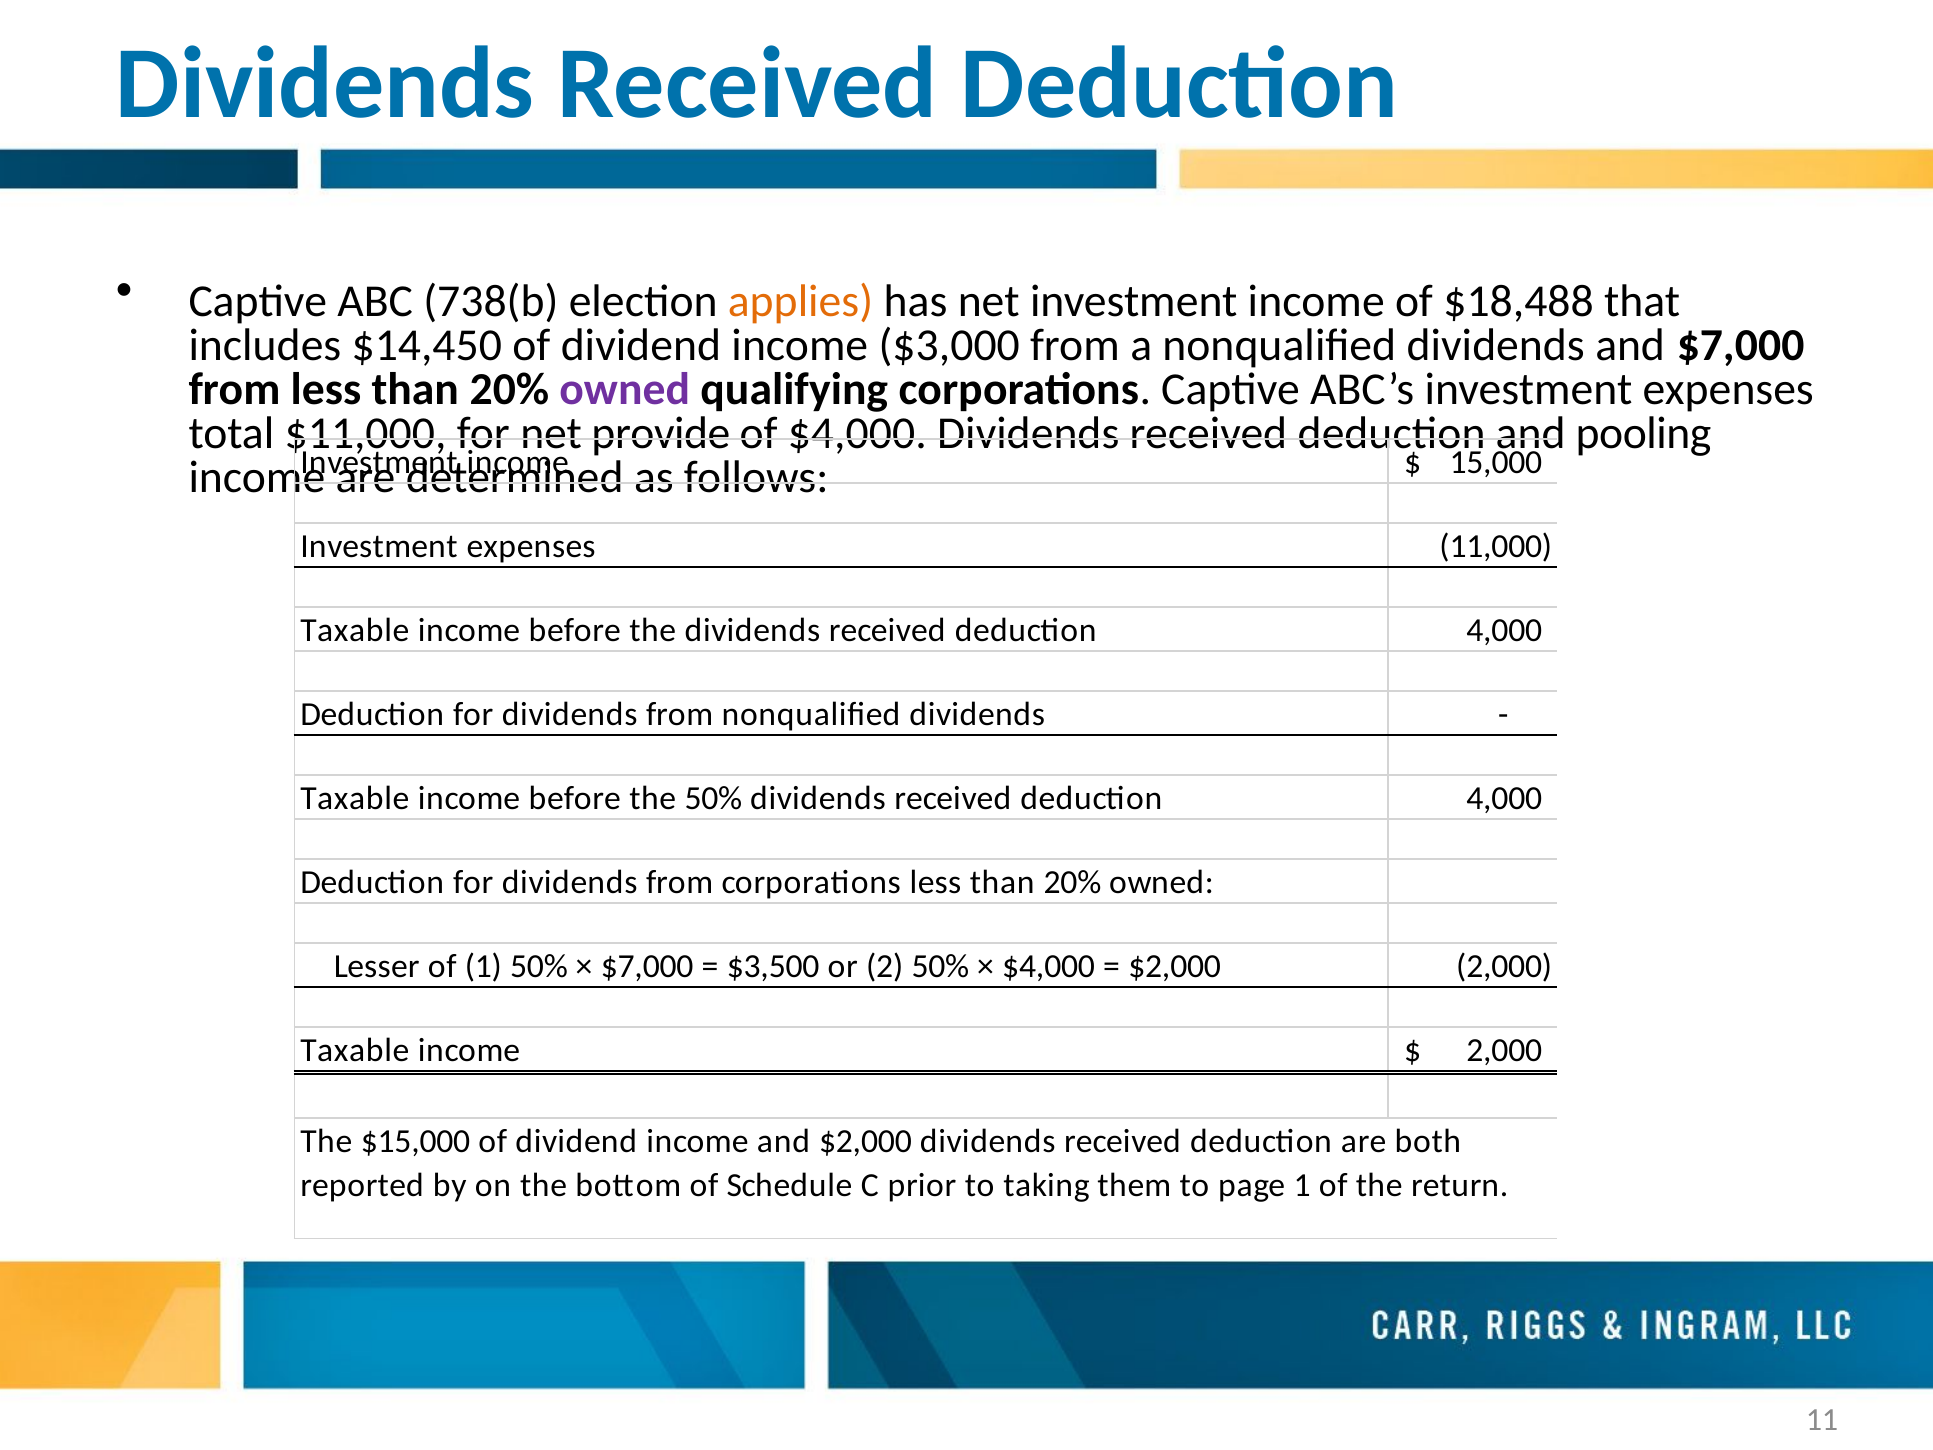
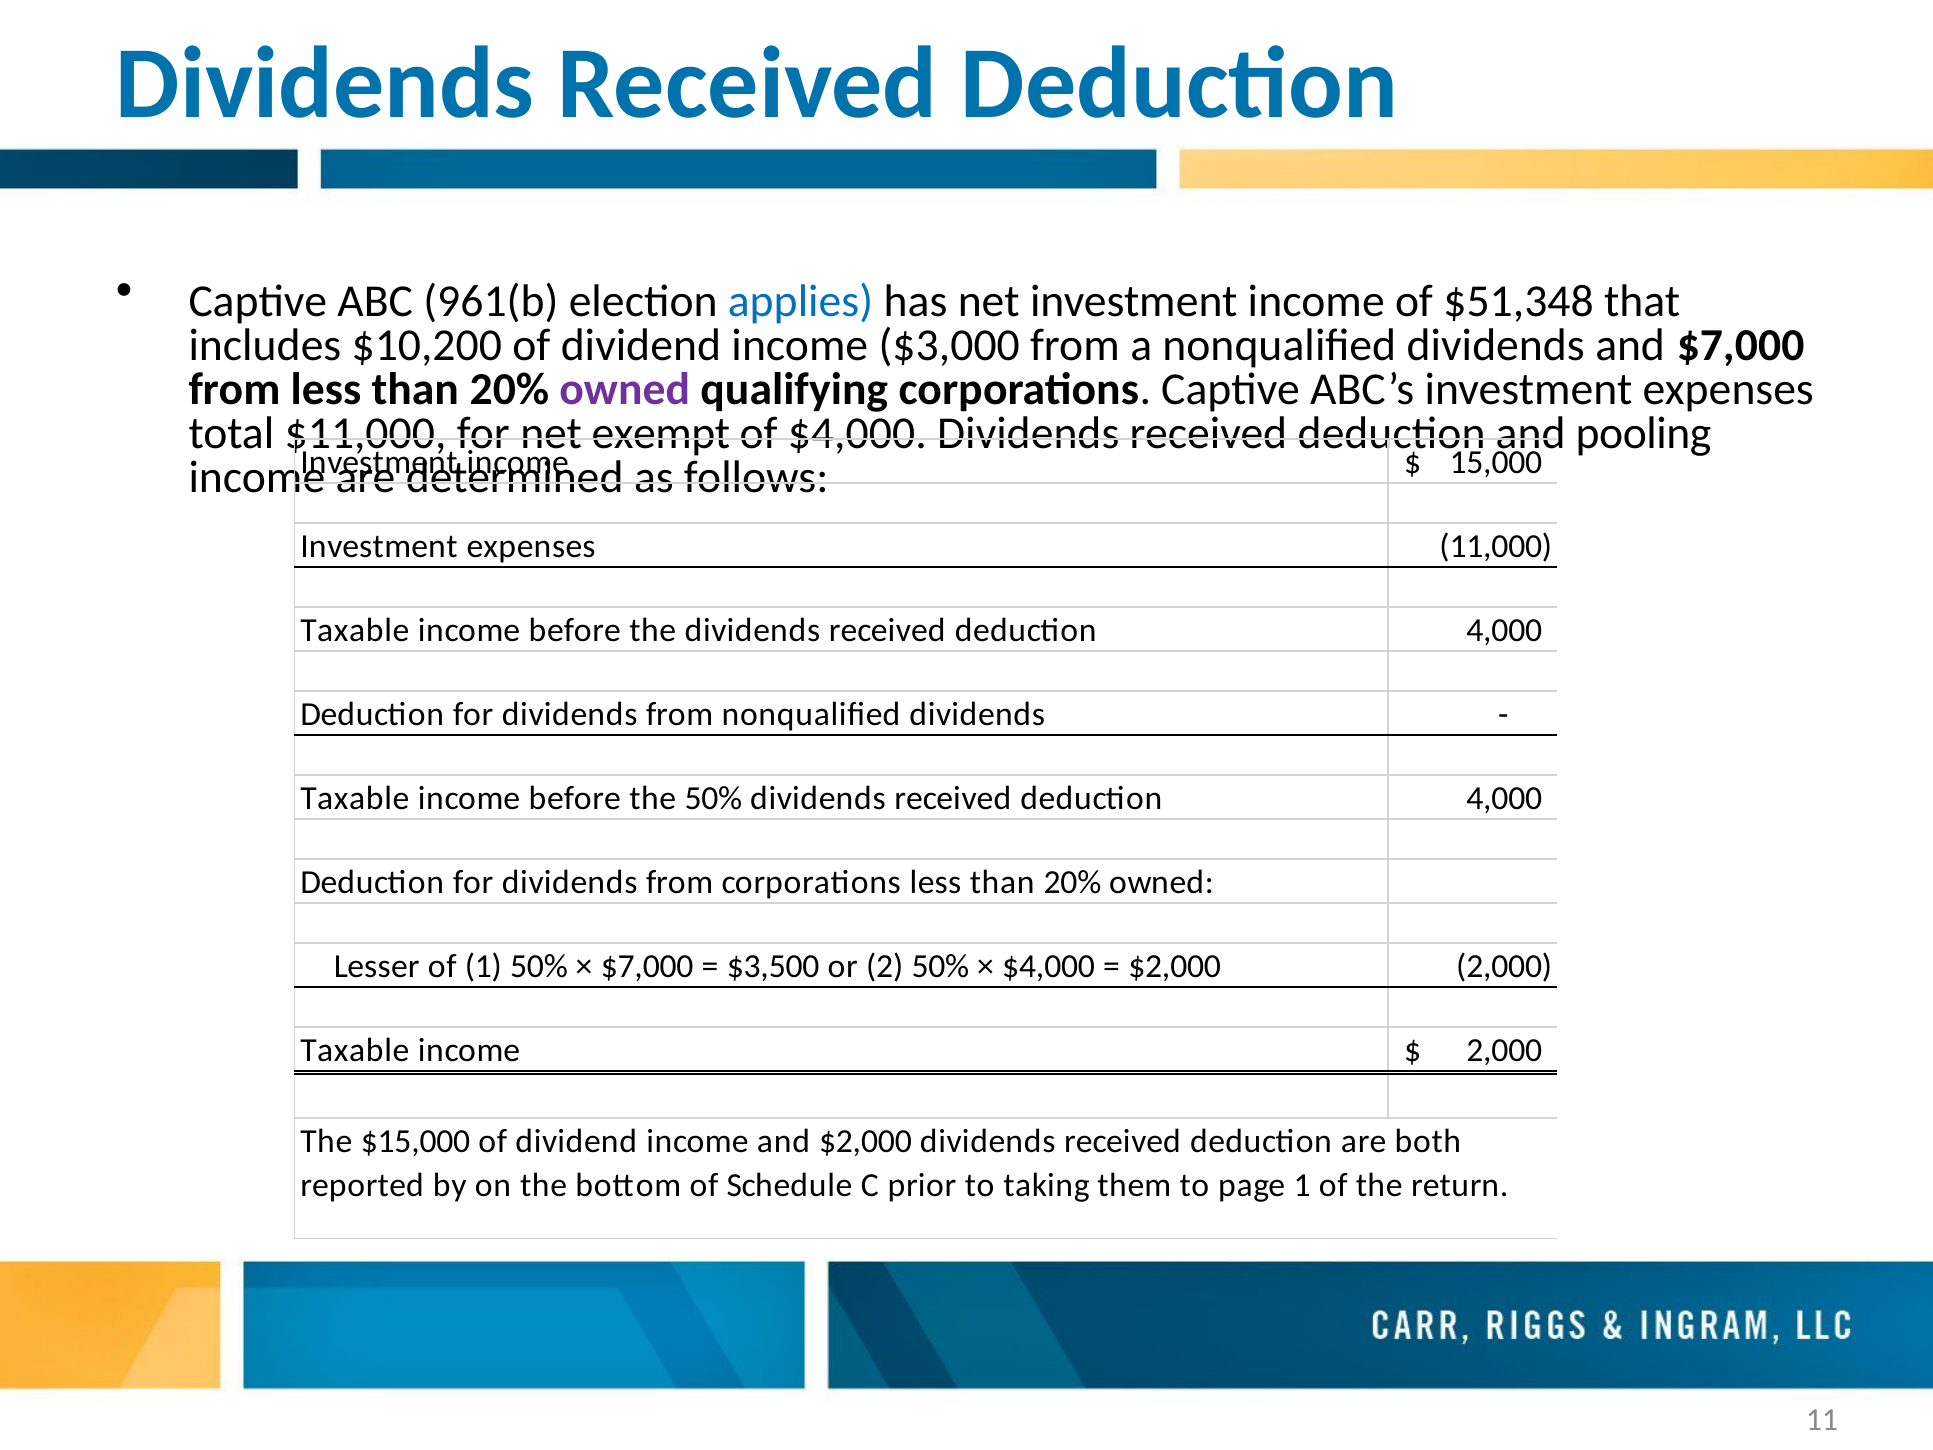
738(b: 738(b -> 961(b
applies colour: orange -> blue
$18,488: $18,488 -> $51,348
$14,450: $14,450 -> $10,200
provide: provide -> exempt
